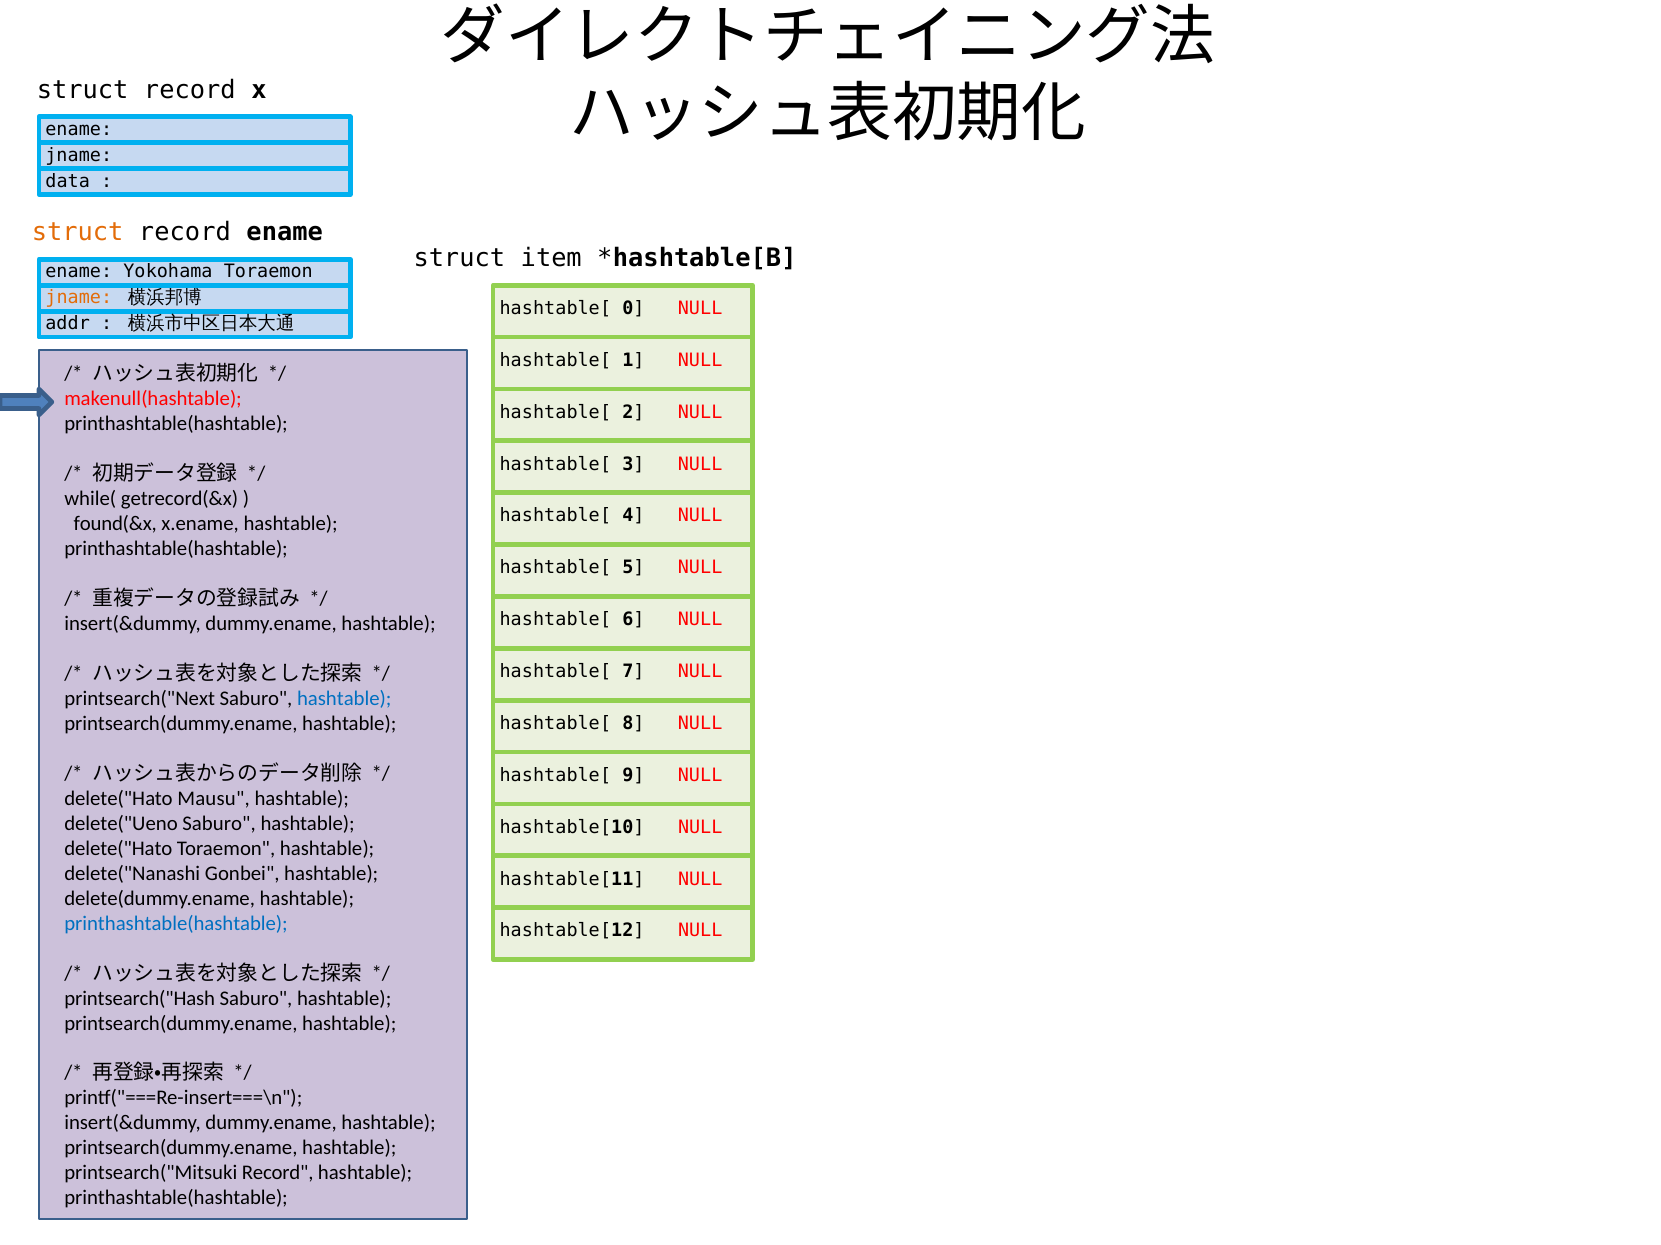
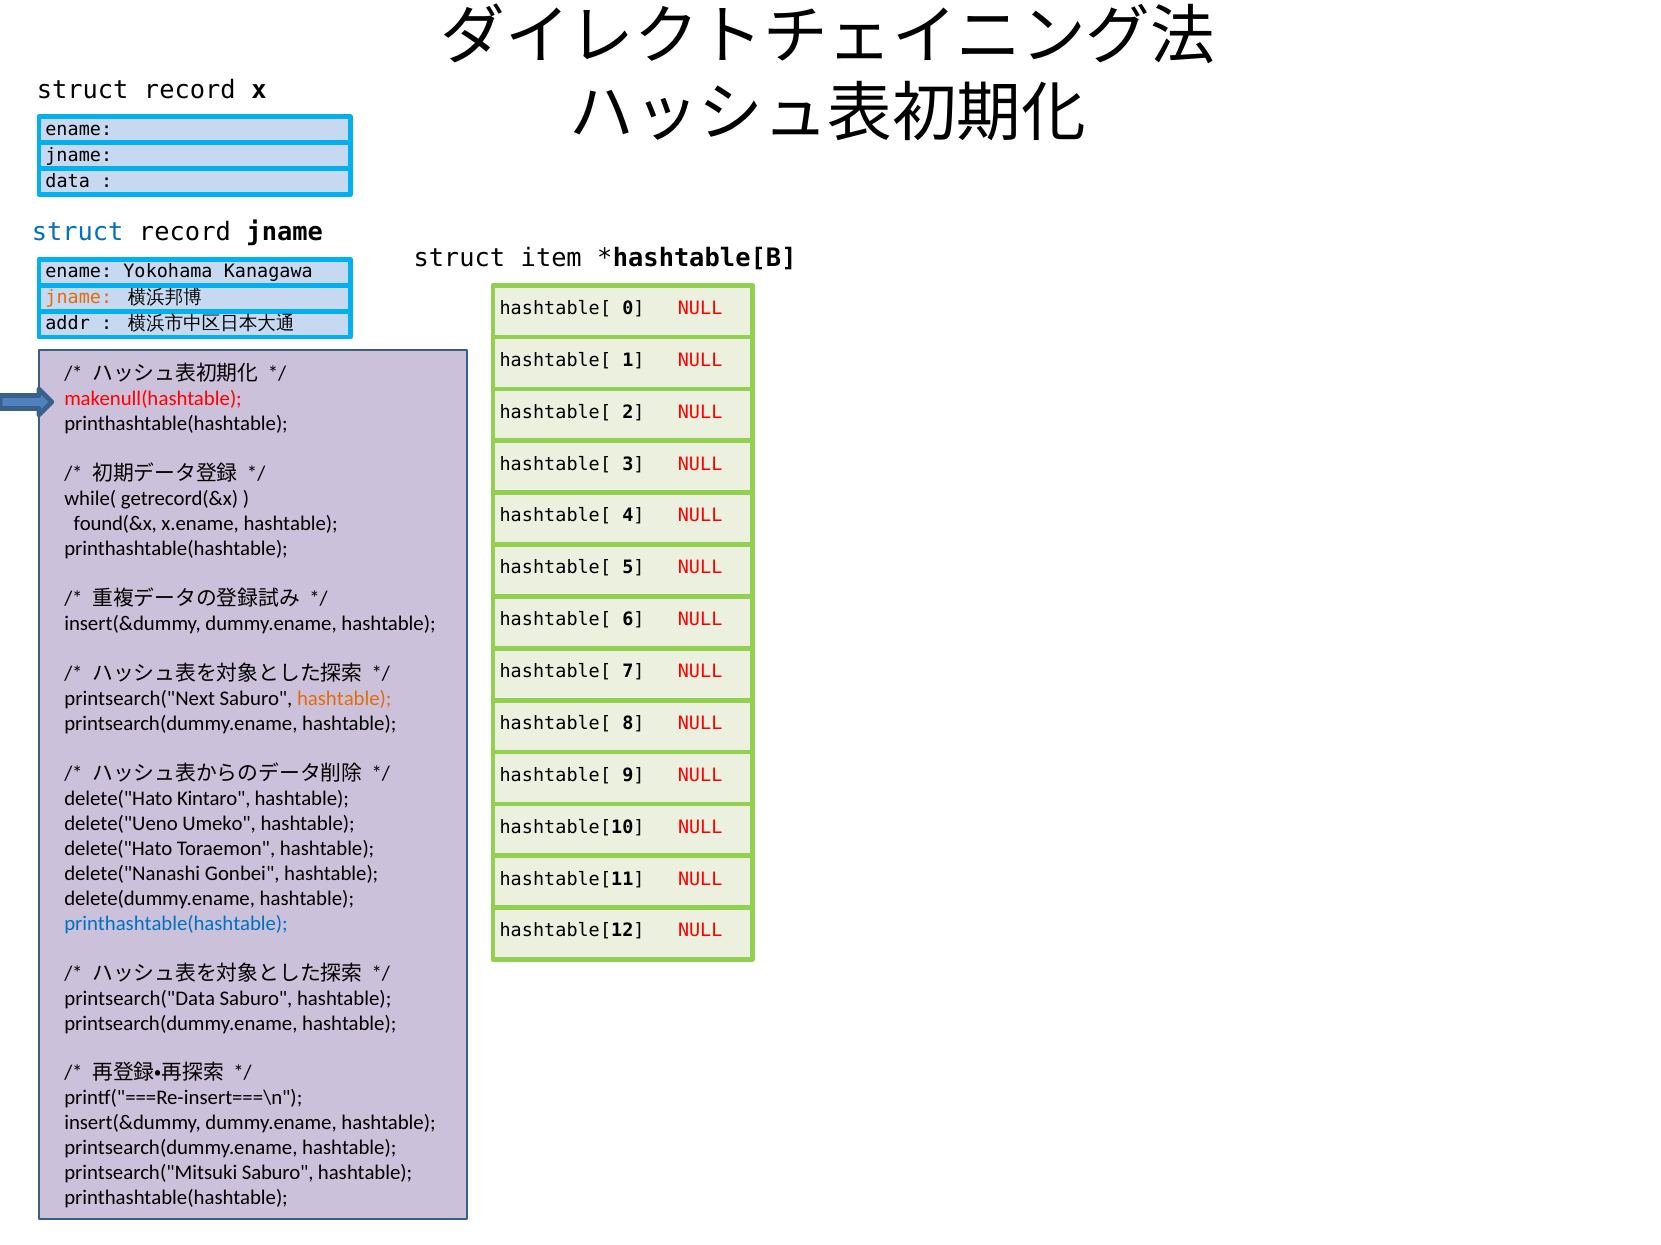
struct at (78, 233) colour: orange -> blue
record ename: ename -> jname
Yokohama Toraemon: Toraemon -> Kanagawa
hashtable at (344, 699) colour: blue -> orange
Mausu: Mausu -> Kintaro
delete("Ueno Saburo: Saburo -> Umeko
printsearch("Hash: printsearch("Hash -> printsearch("Data
printsearch("Mitsuki Record: Record -> Saburo
